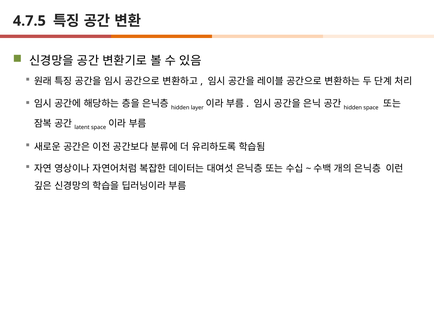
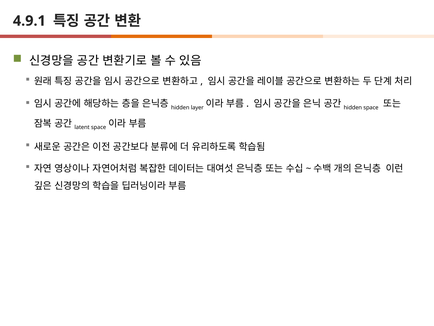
4.7.5: 4.7.5 -> 4.9.1
